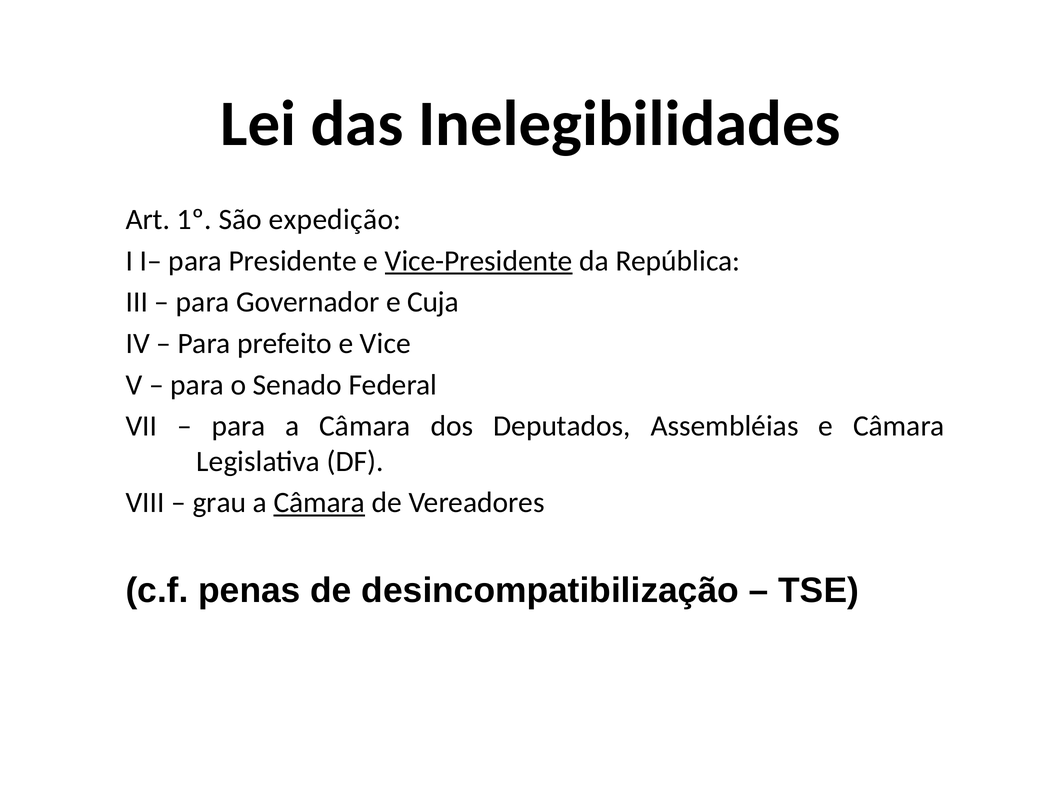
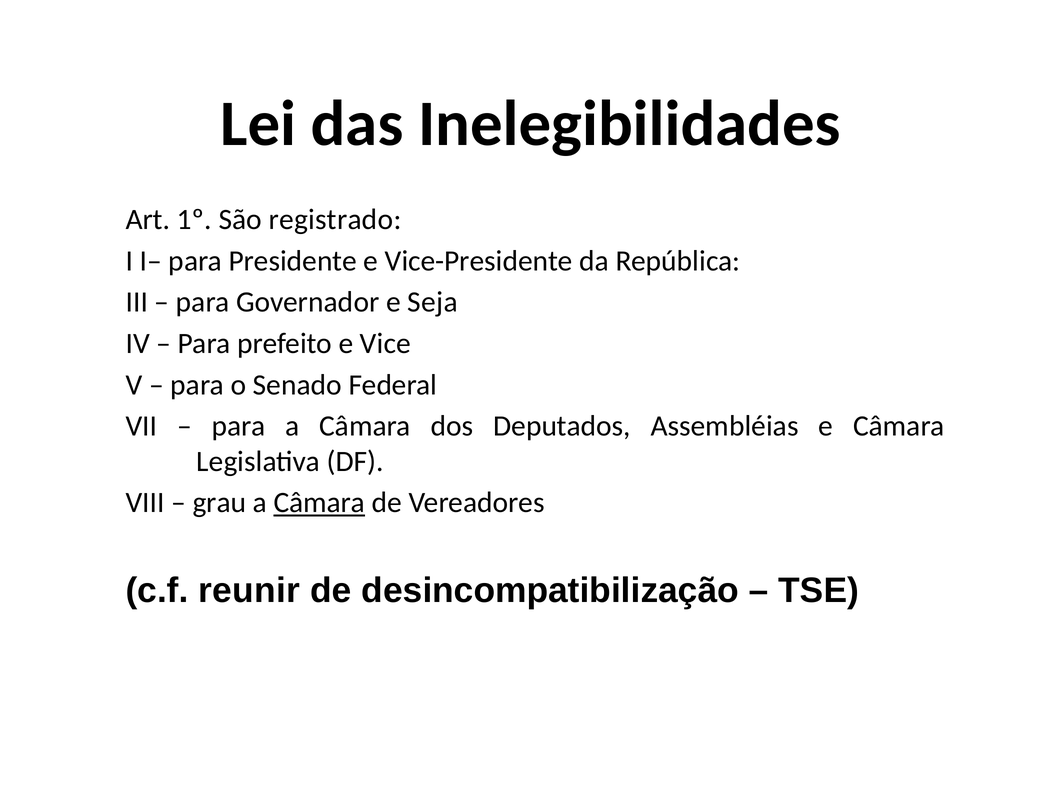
expedição: expedição -> registrado
Vice-Presidente underline: present -> none
Cuja: Cuja -> Seja
penas: penas -> reunir
